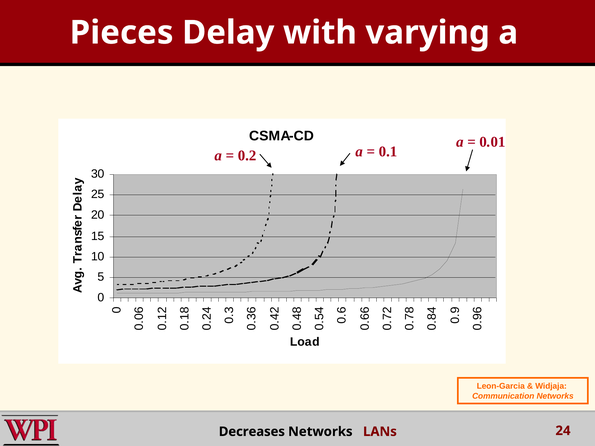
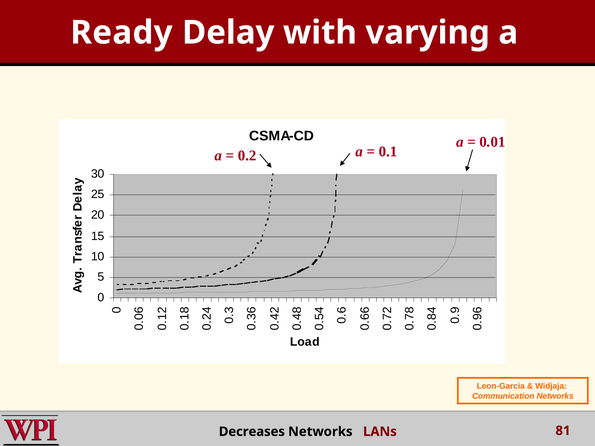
Pieces: Pieces -> Ready
24: 24 -> 81
